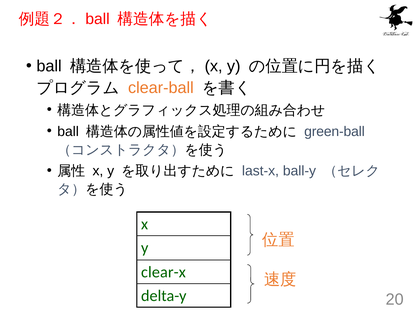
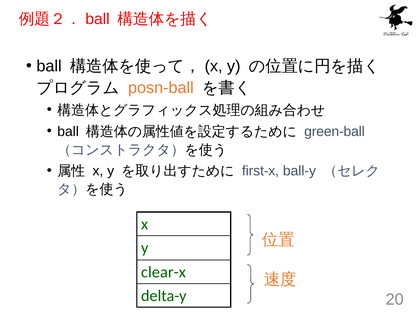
clear-ball: clear-ball -> posn-ball
last-x: last-x -> first-x
